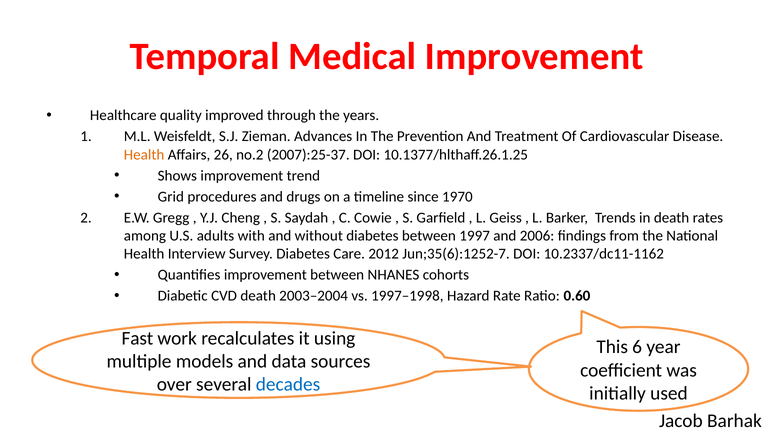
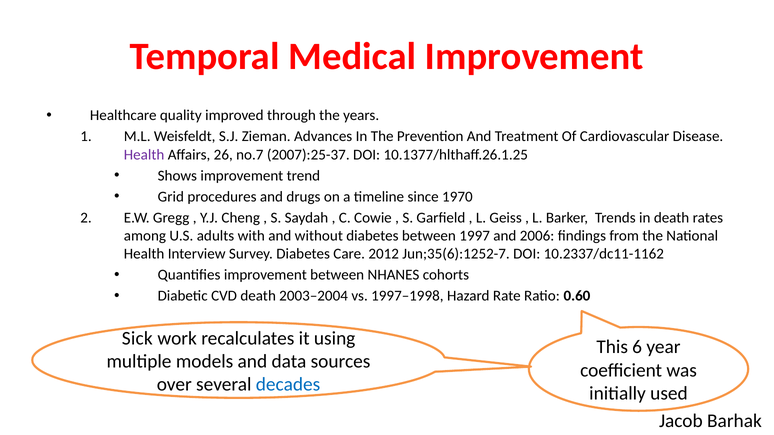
Health at (144, 155) colour: orange -> purple
no.2: no.2 -> no.7
Fast: Fast -> Sick
